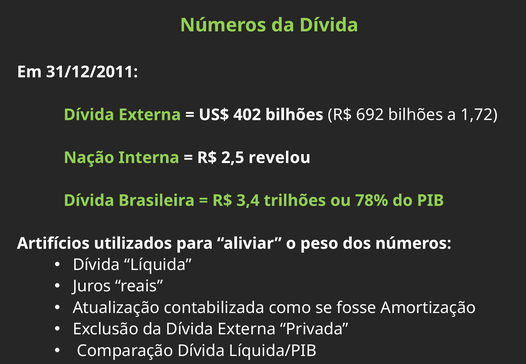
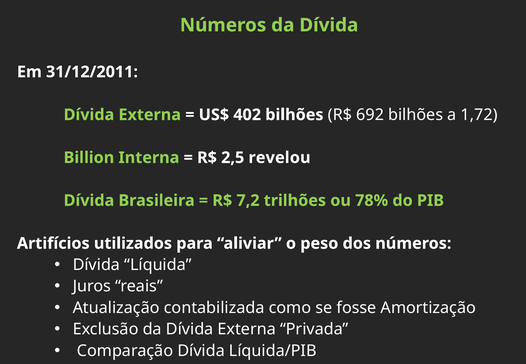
Nação: Nação -> Billion
3,4: 3,4 -> 7,2
